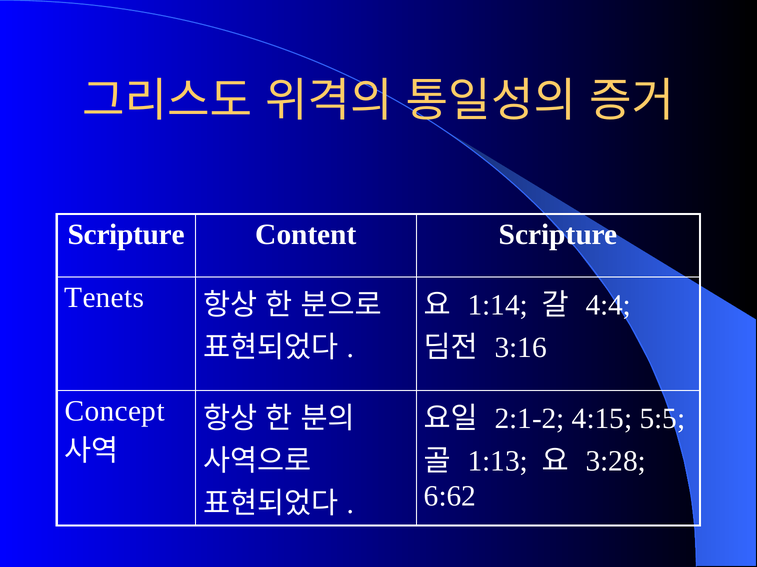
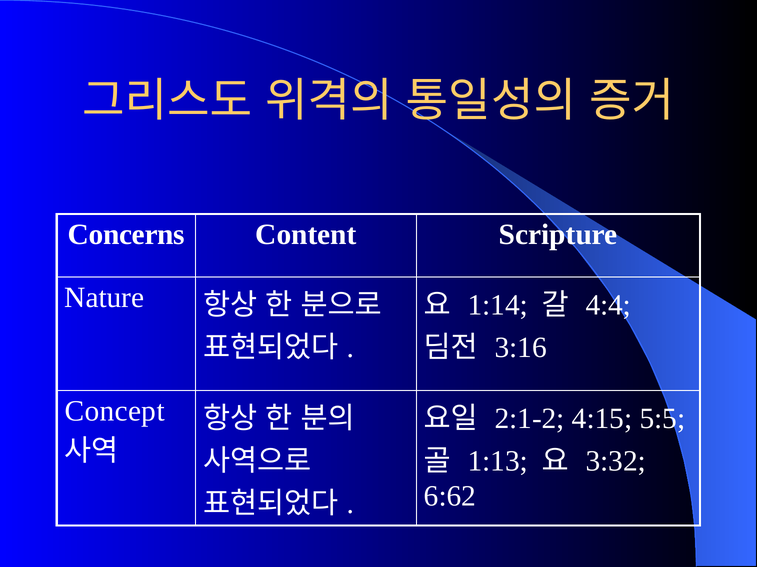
Scripture at (126, 235): Scripture -> Concerns
Tenets: Tenets -> Nature
3:28: 3:28 -> 3:32
